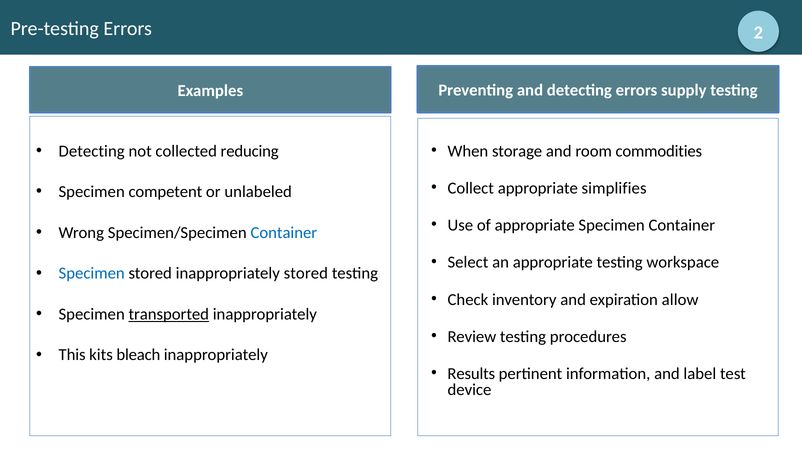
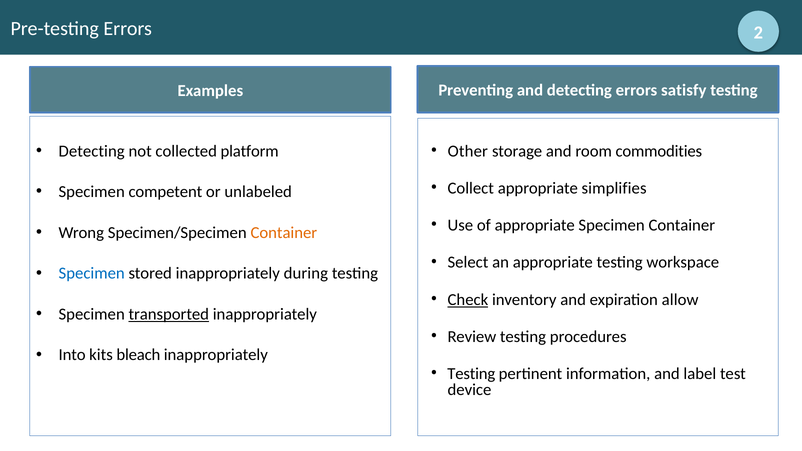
supply: supply -> satisfy
reducing: reducing -> platform
When: When -> Other
Container at (284, 233) colour: blue -> orange
inappropriately stored: stored -> during
Check underline: none -> present
This: This -> Into
Results at (471, 374): Results -> Testing
